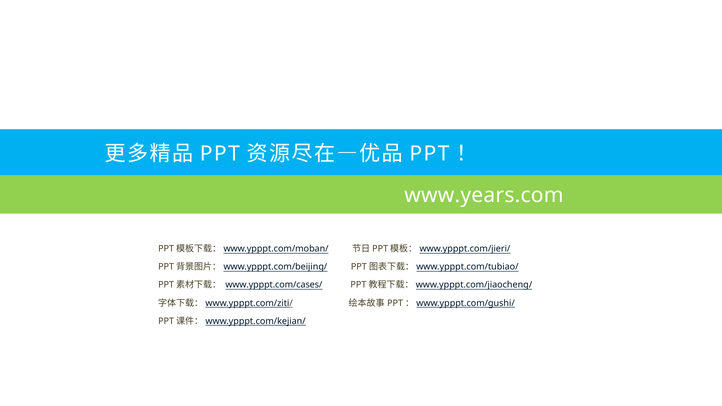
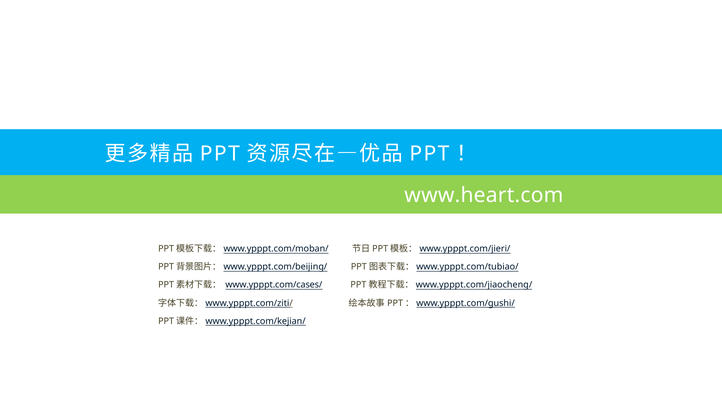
www.years.com: www.years.com -> www.heart.com
